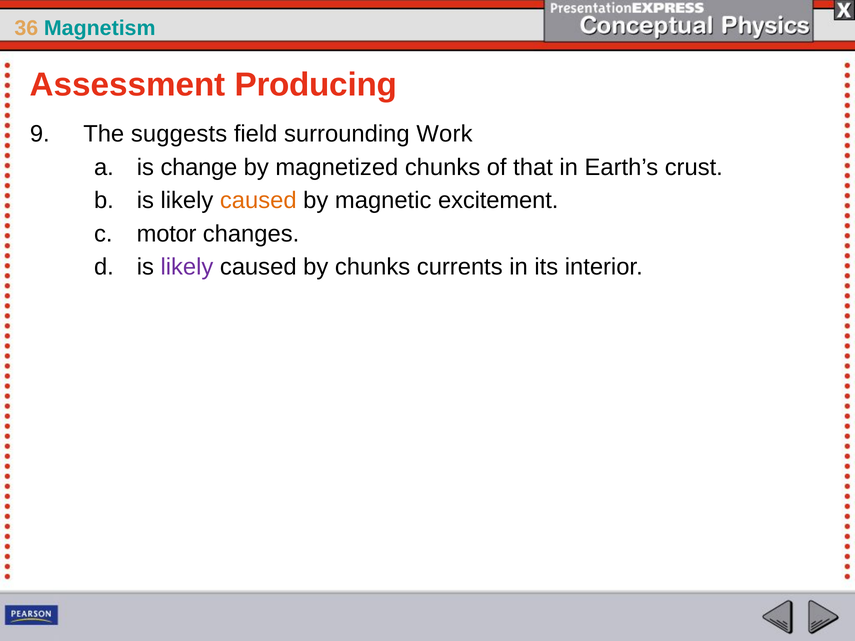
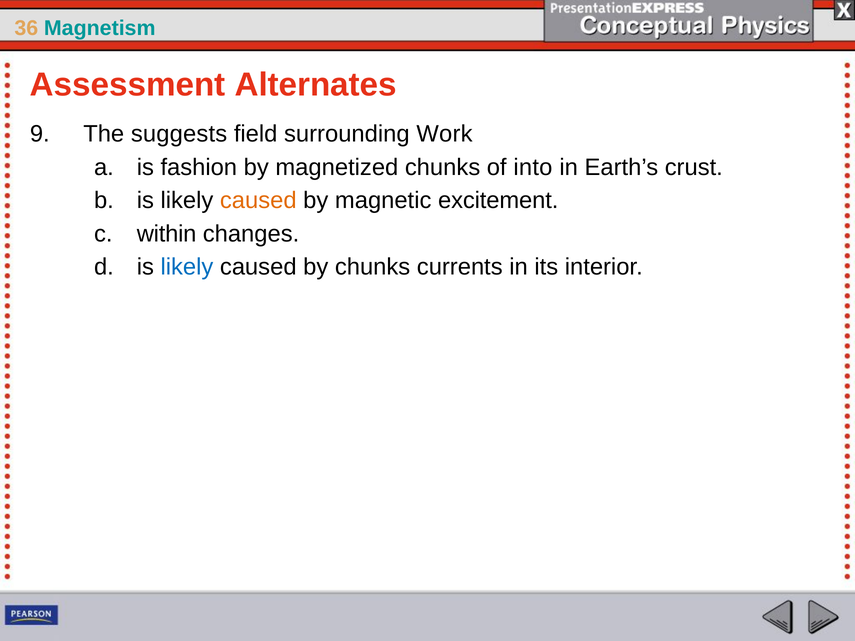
Producing: Producing -> Alternates
change: change -> fashion
that: that -> into
motor: motor -> within
likely at (187, 267) colour: purple -> blue
